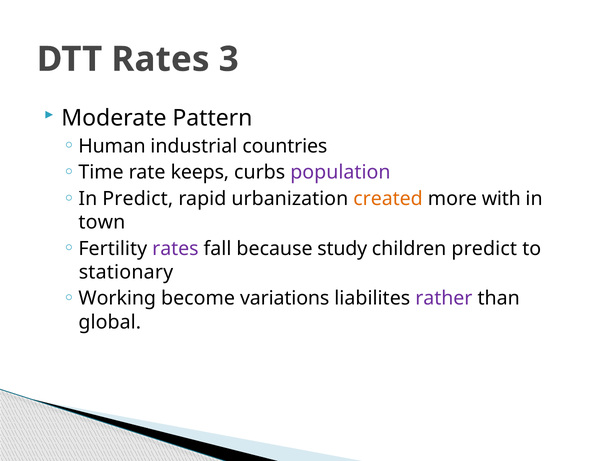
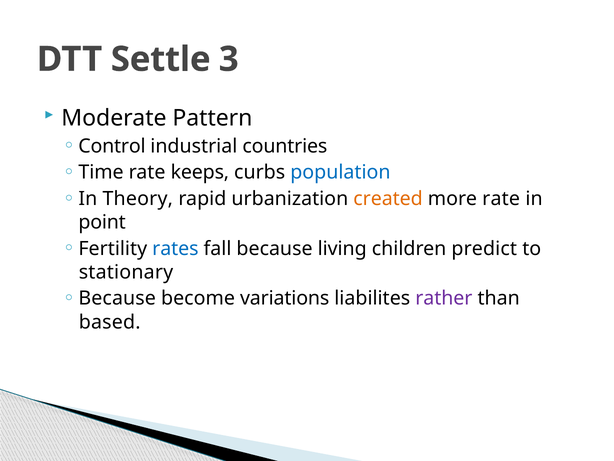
DTT Rates: Rates -> Settle
Human: Human -> Control
population colour: purple -> blue
In Predict: Predict -> Theory
more with: with -> rate
town: town -> point
rates at (175, 248) colour: purple -> blue
study: study -> living
Working at (117, 298): Working -> Because
global: global -> based
